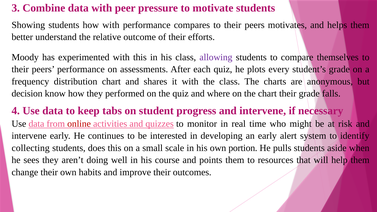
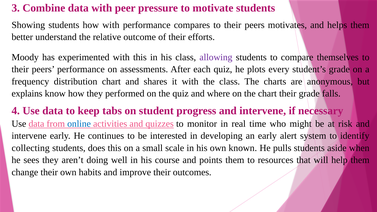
decision: decision -> explains
online colour: red -> blue
portion: portion -> known
